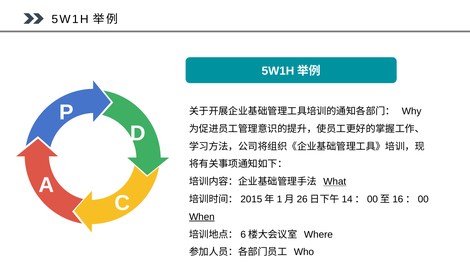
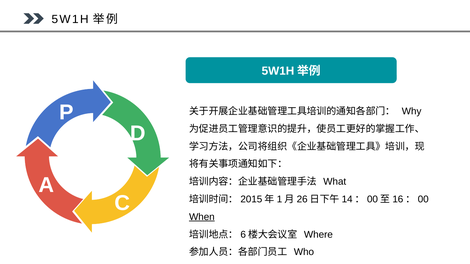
What underline: present -> none
